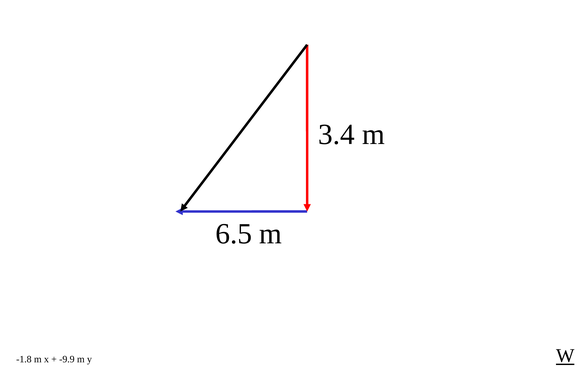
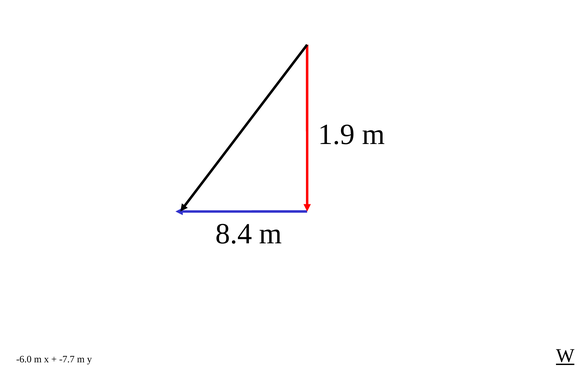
3.4: 3.4 -> 1.9
6.5: 6.5 -> 8.4
-1.8: -1.8 -> -6.0
-9.9: -9.9 -> -7.7
